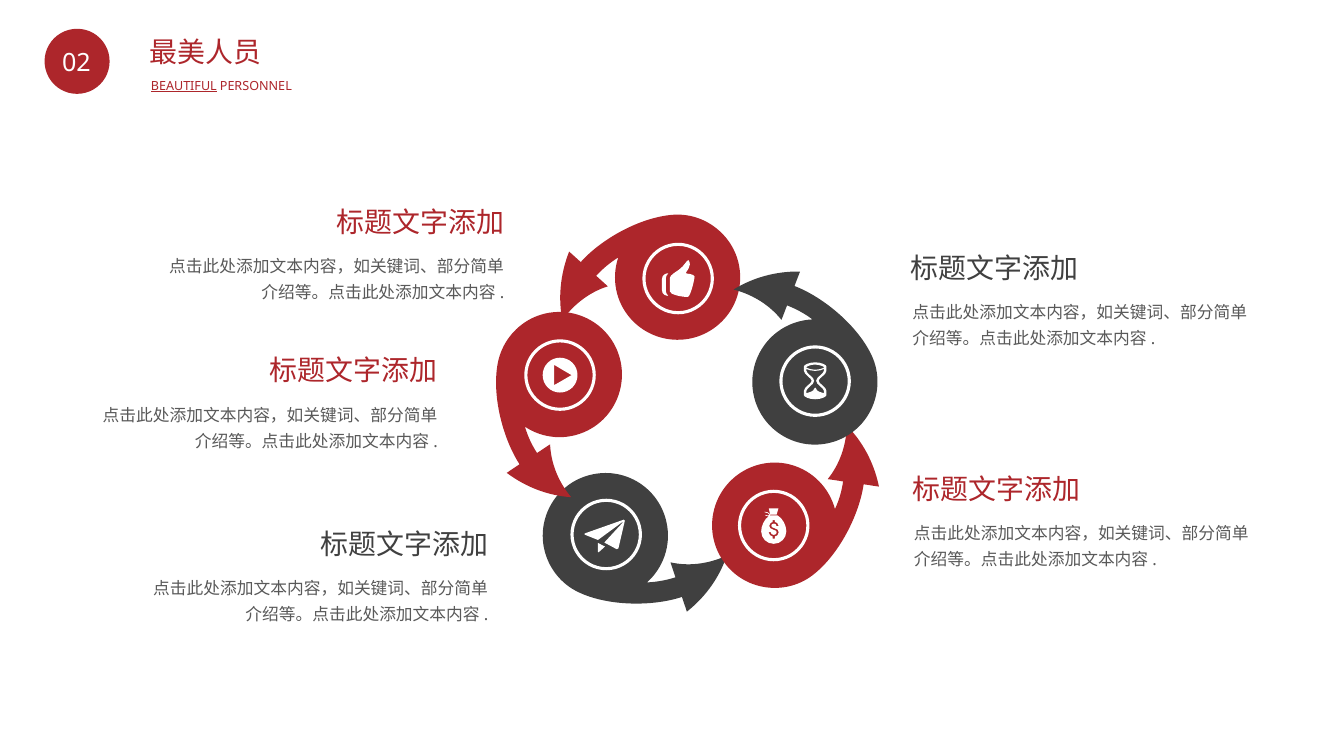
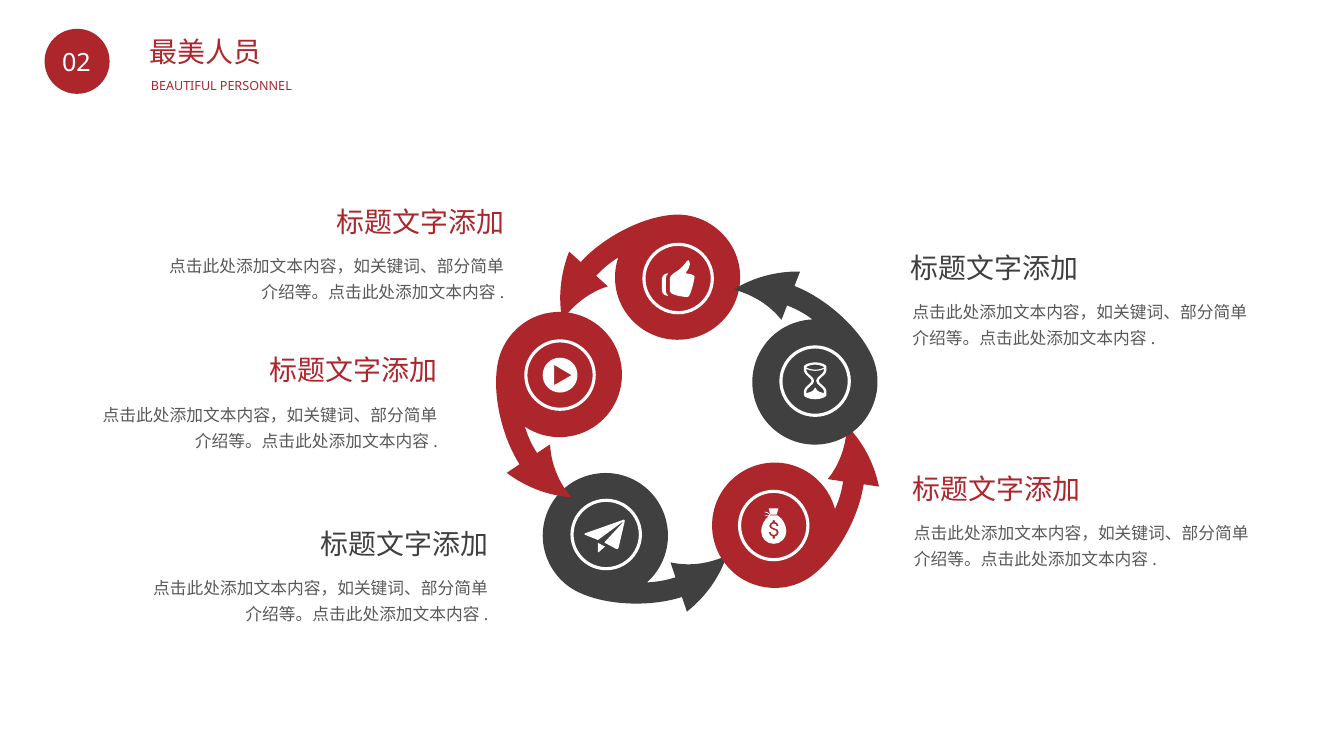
BEAUTIFUL underline: present -> none
